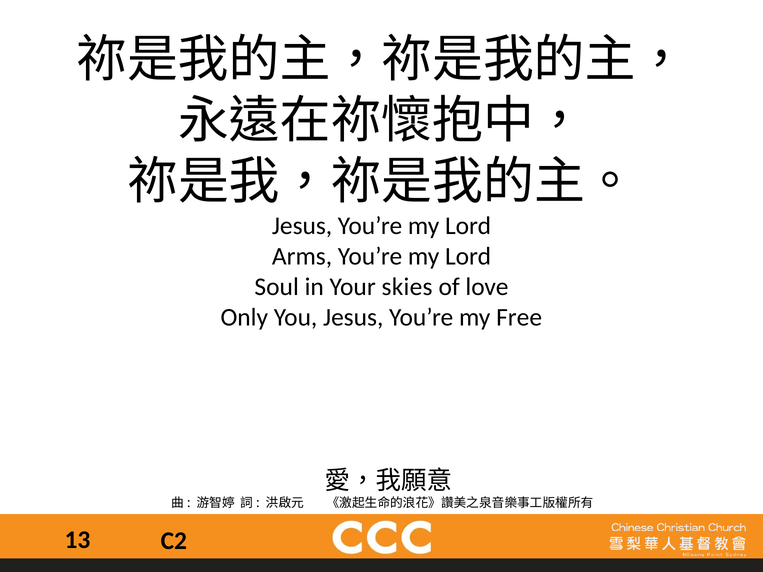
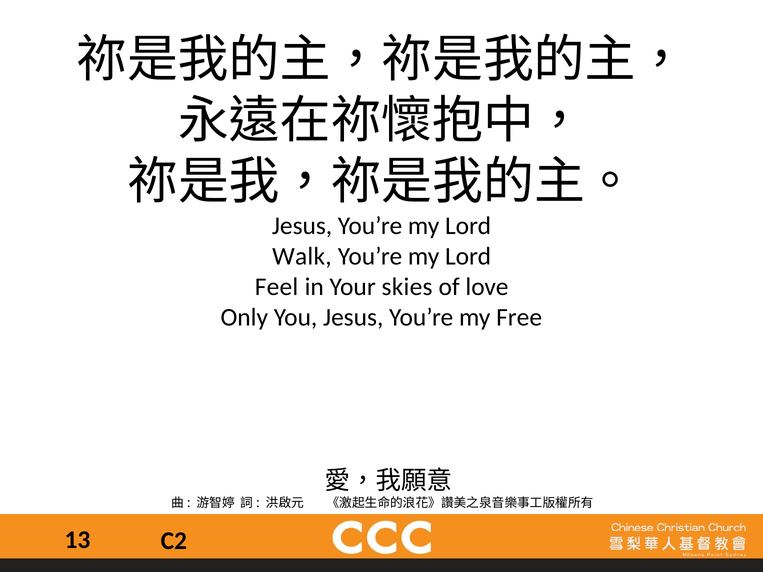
Arms: Arms -> Walk
Soul: Soul -> Feel
